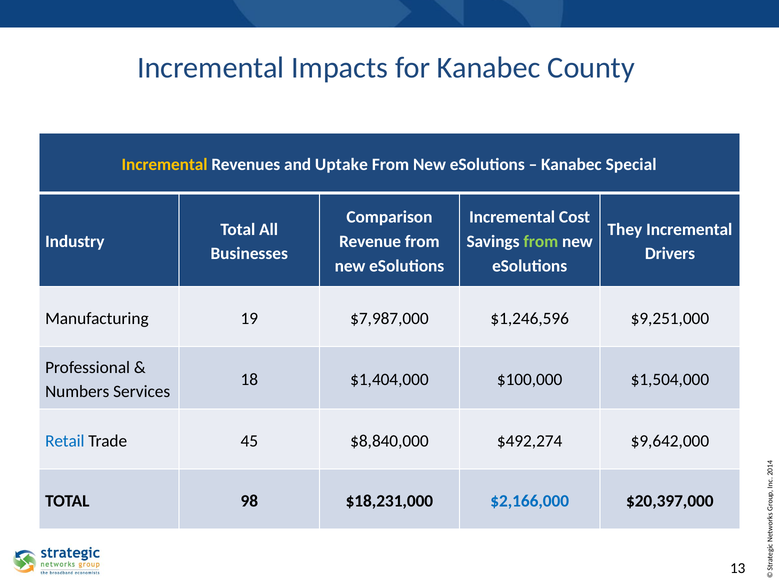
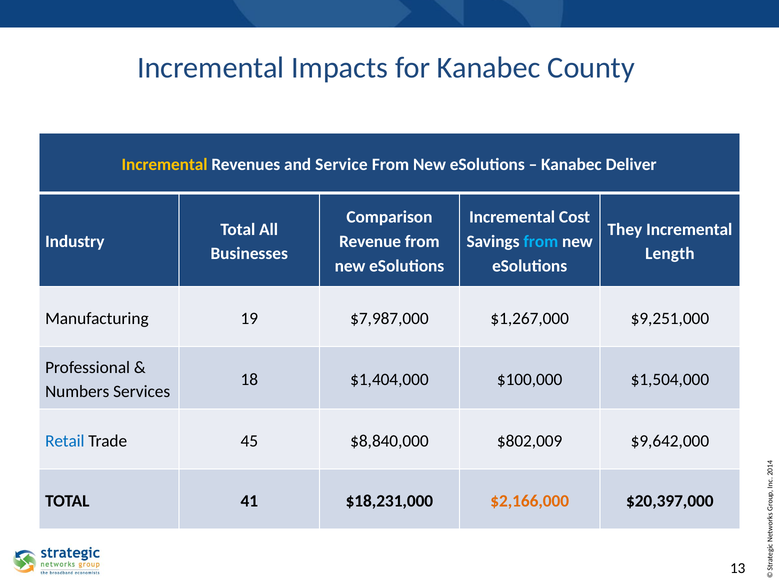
Uptake: Uptake -> Service
Special: Special -> Deliver
from at (541, 242) colour: light green -> light blue
Drivers: Drivers -> Length
$1,246,596: $1,246,596 -> $1,267,000
$492,274: $492,274 -> $802,009
98: 98 -> 41
$2,166,000 colour: blue -> orange
